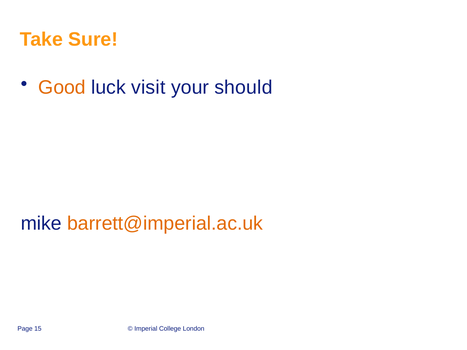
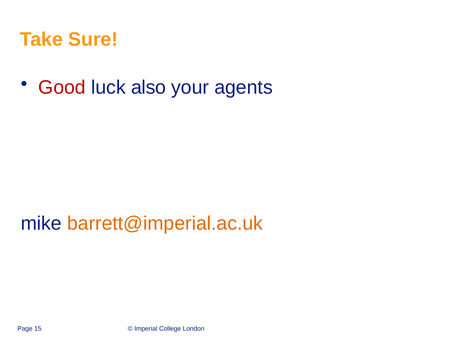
Good colour: orange -> red
visit: visit -> also
should: should -> agents
